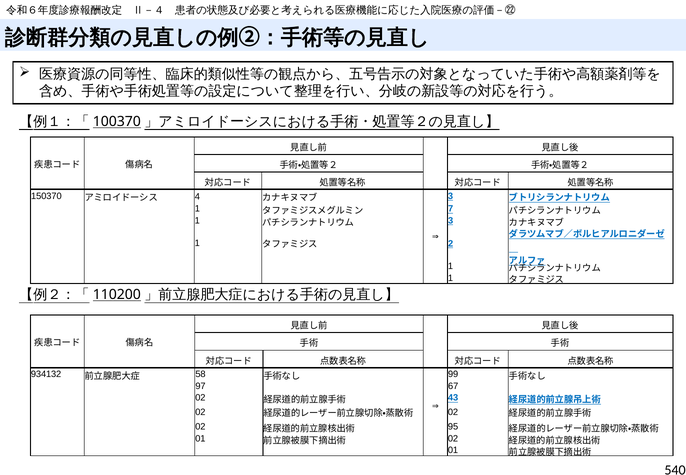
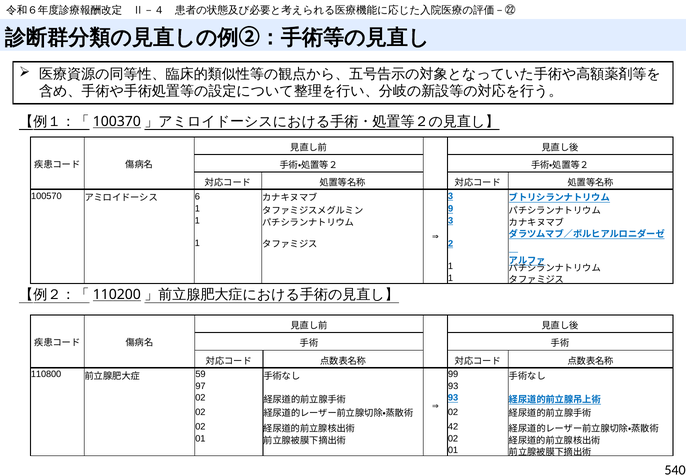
150370: 150370 -> 100570
4: 4 -> 6
7: 7 -> 9
934132: 934132 -> 110800
58: 58 -> 59
97 67: 67 -> 93
43 at (453, 398): 43 -> 93
95: 95 -> 42
